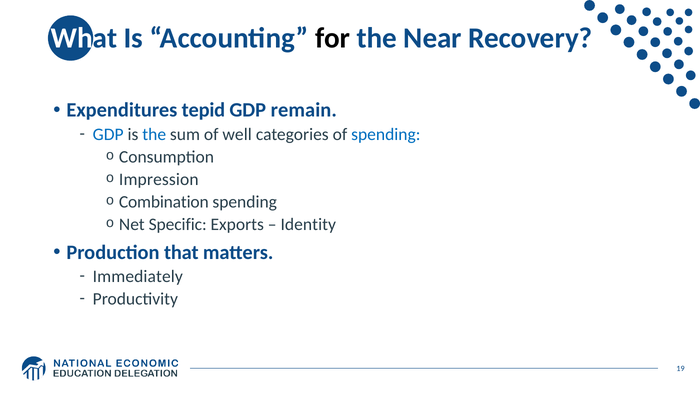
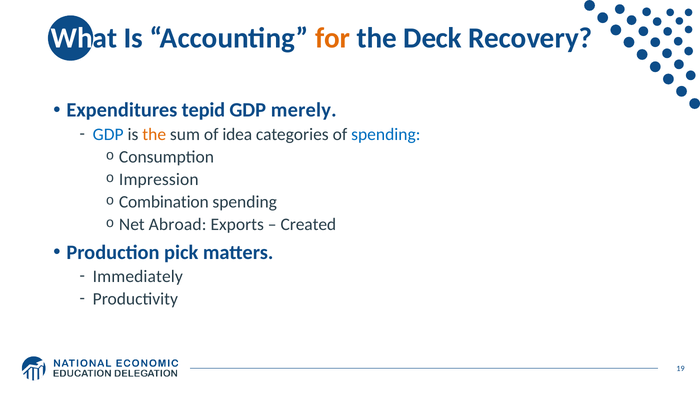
for colour: black -> orange
Near: Near -> Deck
remain: remain -> merely
the at (154, 134) colour: blue -> orange
well: well -> idea
Specific: Specific -> Abroad
Identity: Identity -> Created
that: that -> pick
